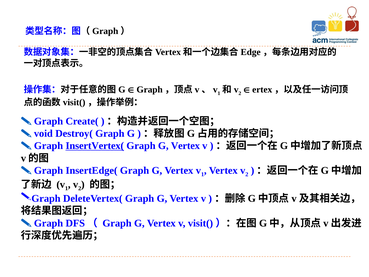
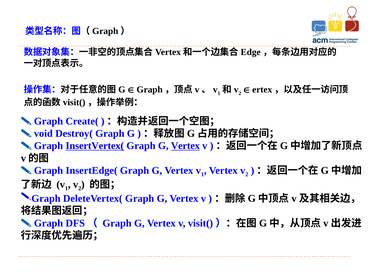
Vertex at (185, 146) underline: none -> present
